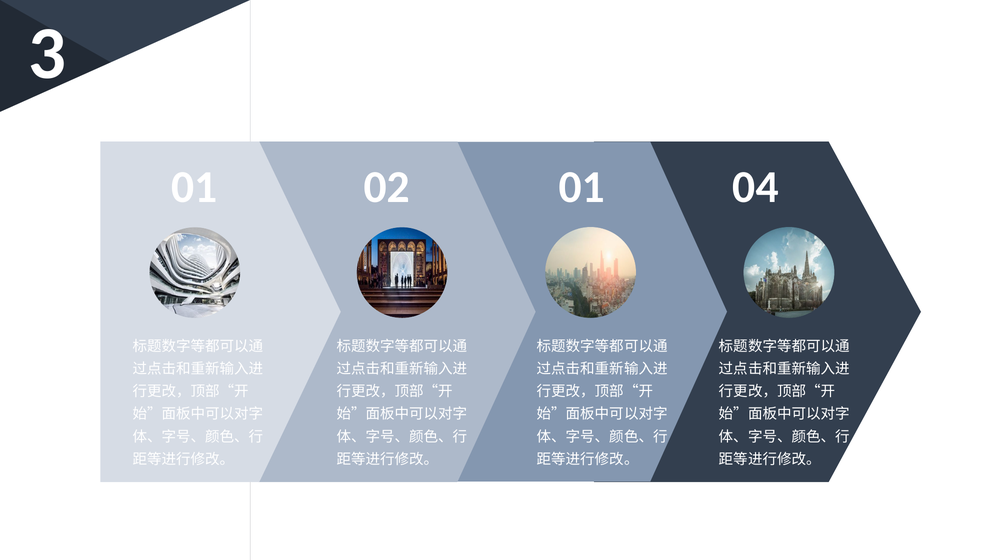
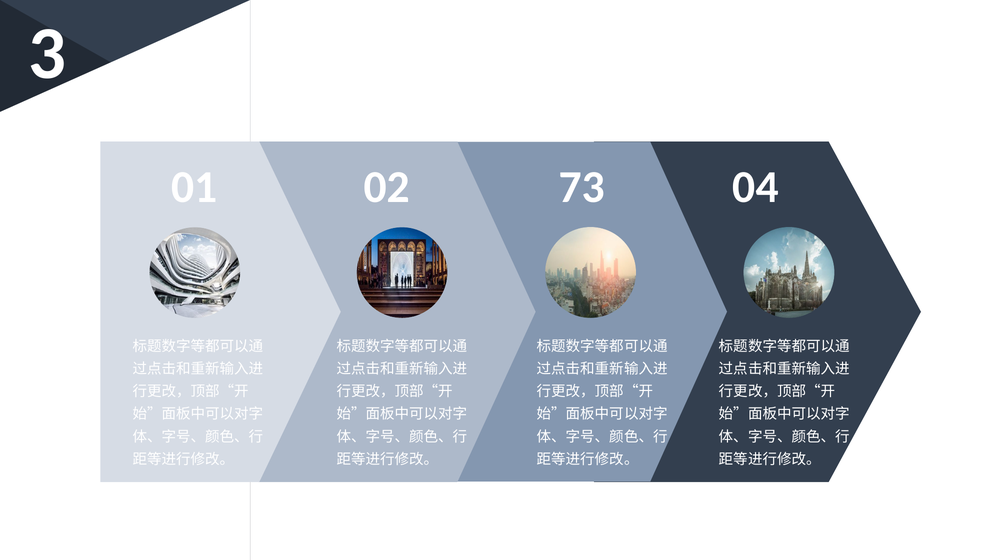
02 01: 01 -> 73
